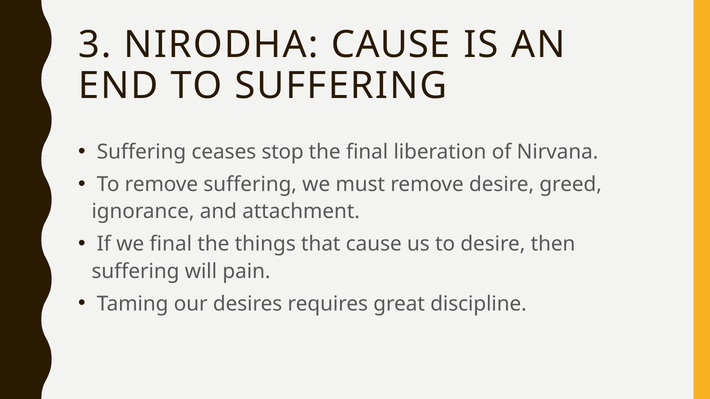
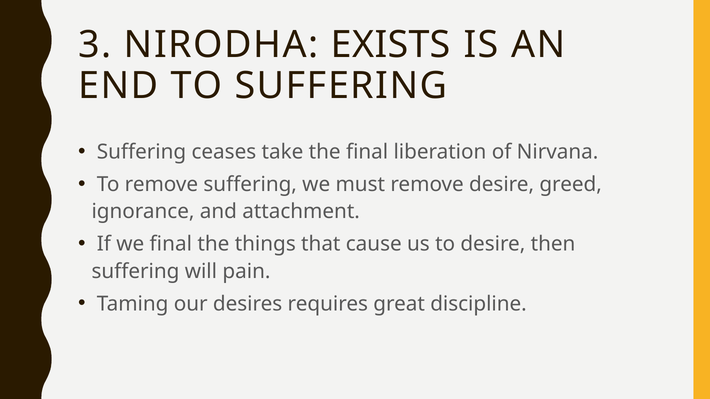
NIRODHA CAUSE: CAUSE -> EXISTS
stop: stop -> take
